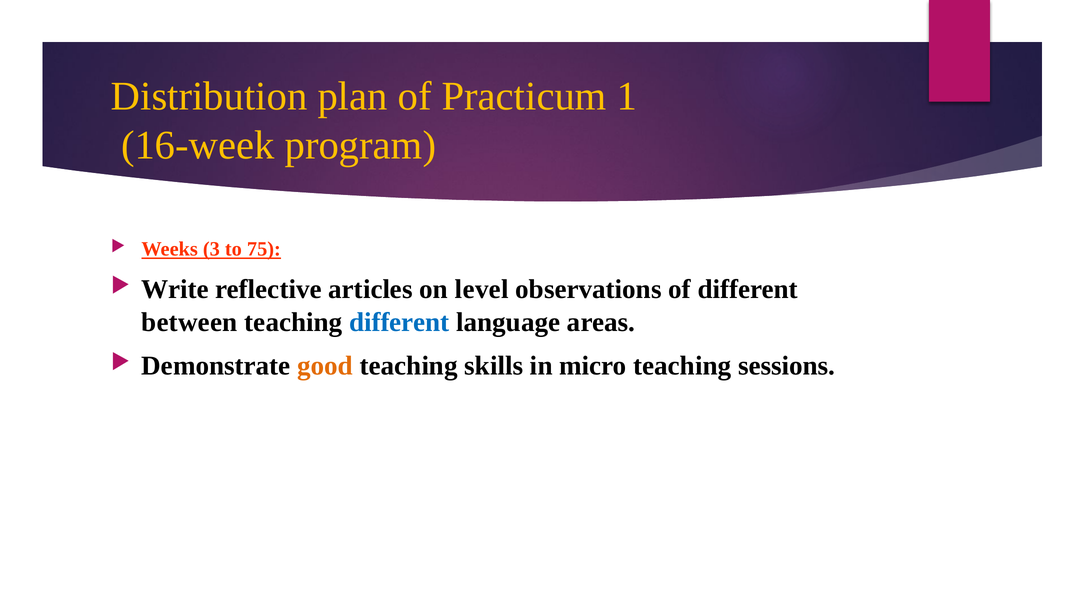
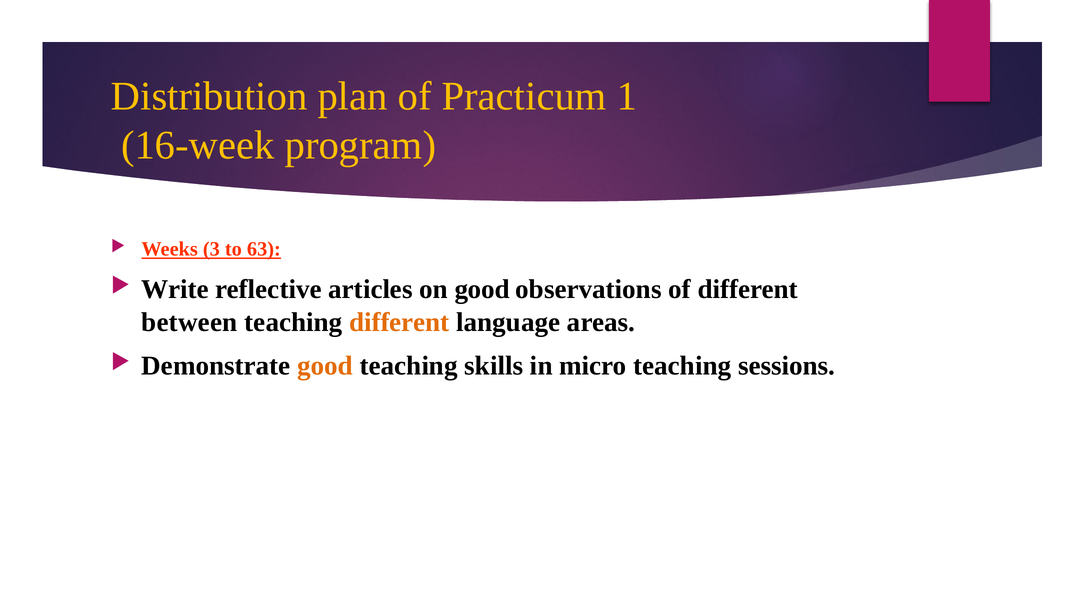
75: 75 -> 63
on level: level -> good
different at (399, 322) colour: blue -> orange
